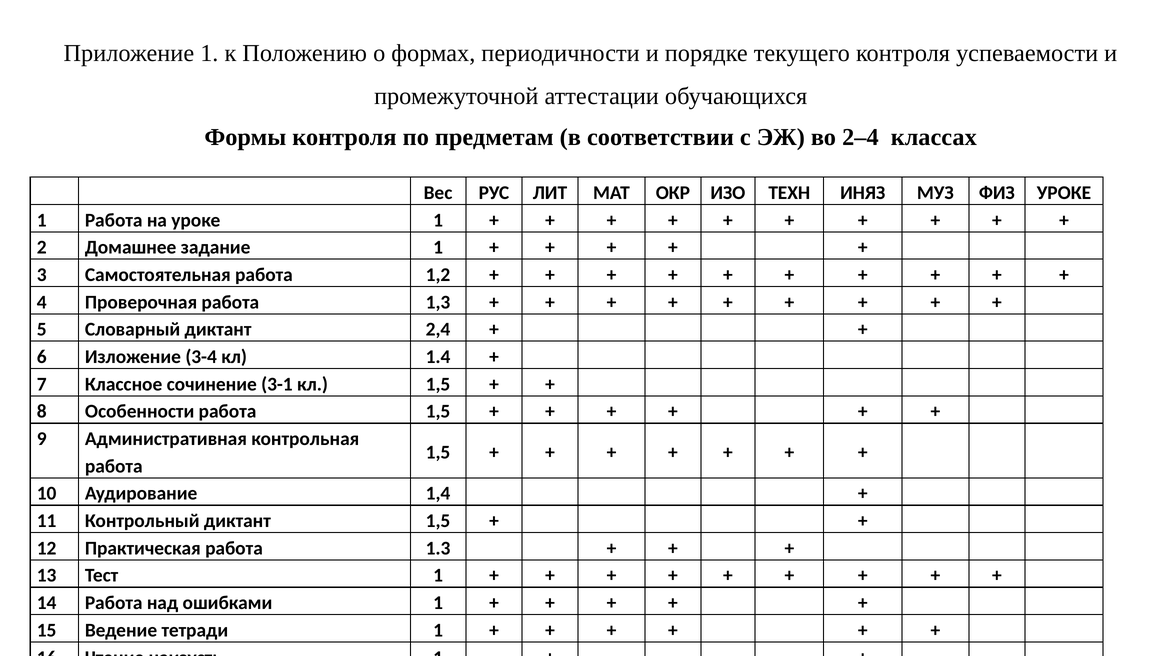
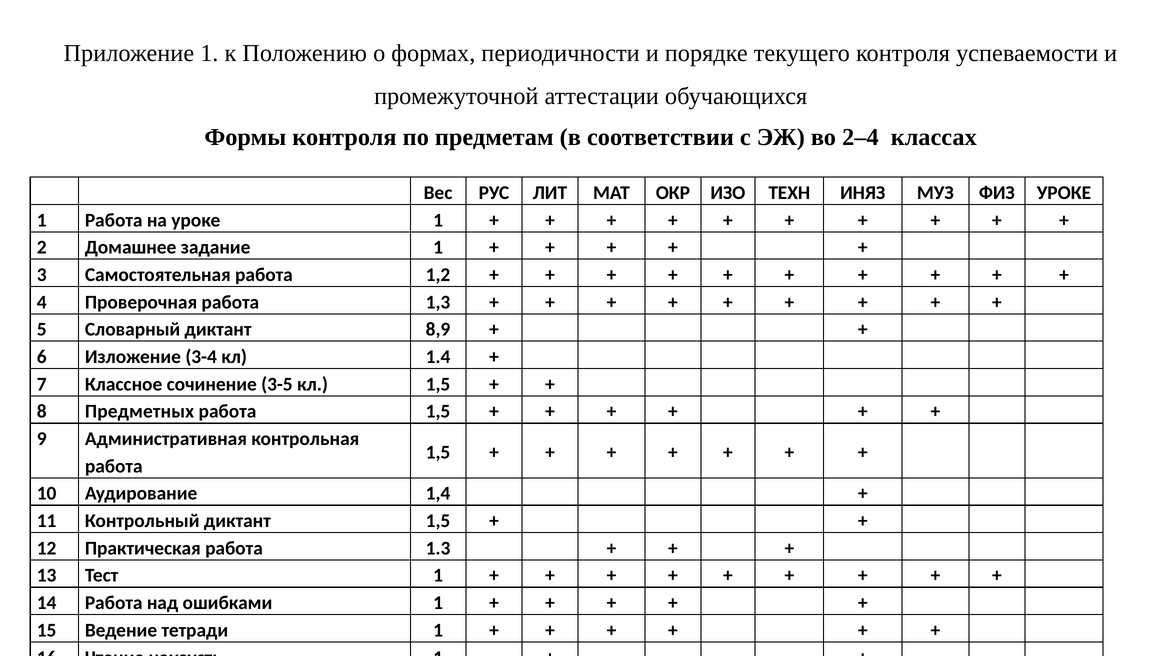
2,4: 2,4 -> 8,9
3-1: 3-1 -> 3-5
Особенности: Особенности -> Предметных
